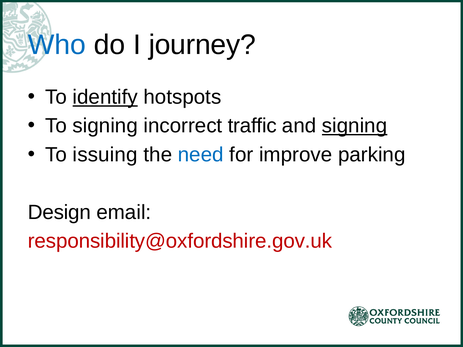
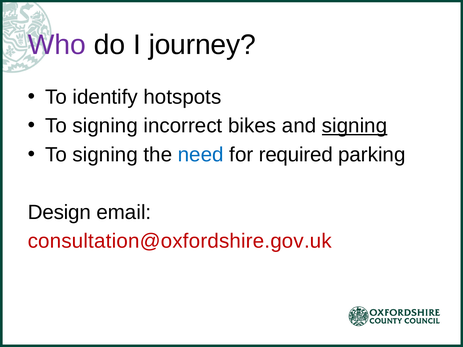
Who colour: blue -> purple
identify underline: present -> none
traffic: traffic -> bikes
issuing at (105, 155): issuing -> signing
improve: improve -> required
responsibility@oxfordshire.gov.uk: responsibility@oxfordshire.gov.uk -> consultation@oxfordshire.gov.uk
